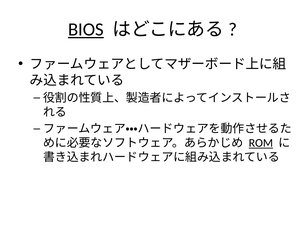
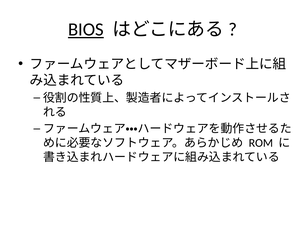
ROM underline: present -> none
